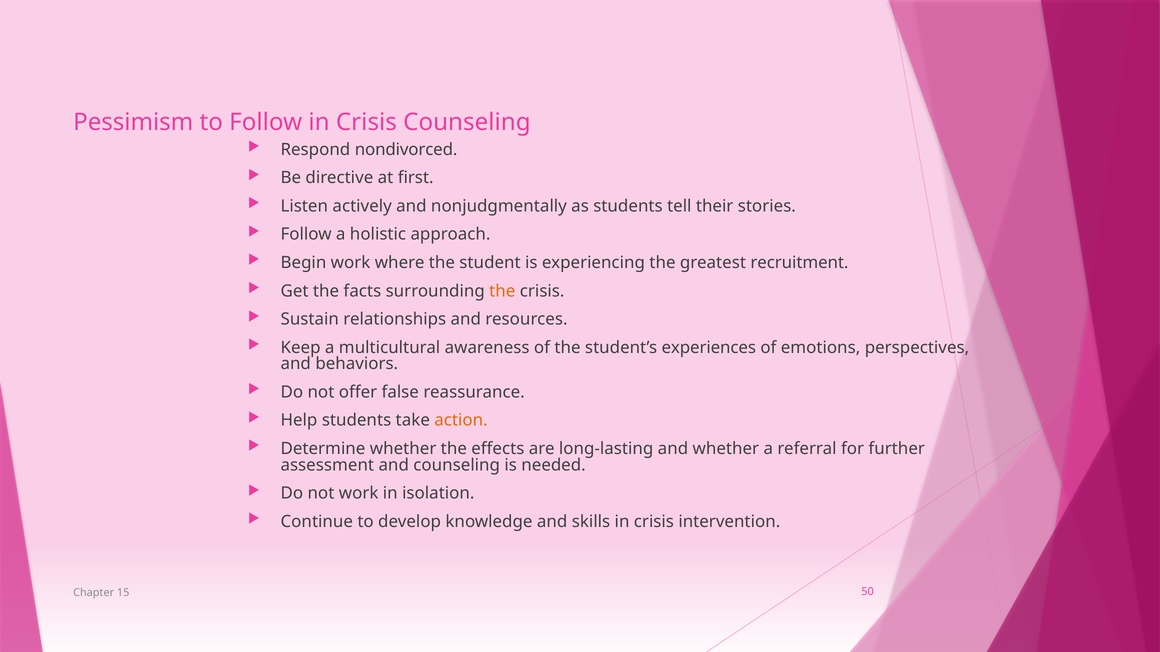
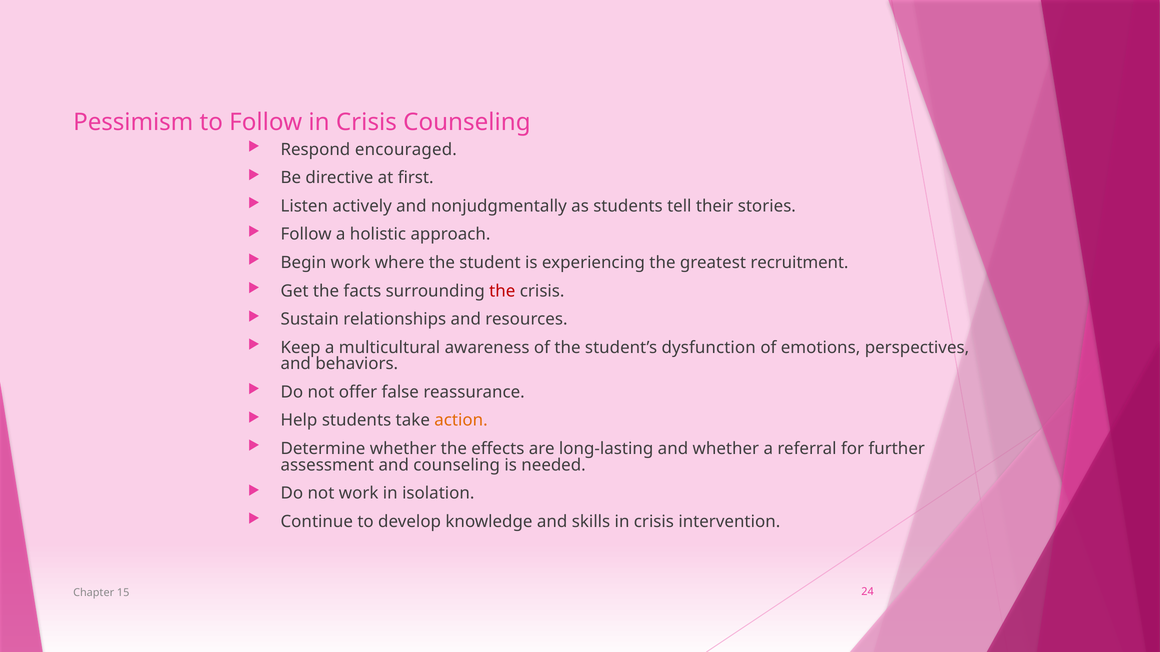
nondivorced: nondivorced -> encouraged
the at (502, 291) colour: orange -> red
experiences: experiences -> dysfunction
50: 50 -> 24
